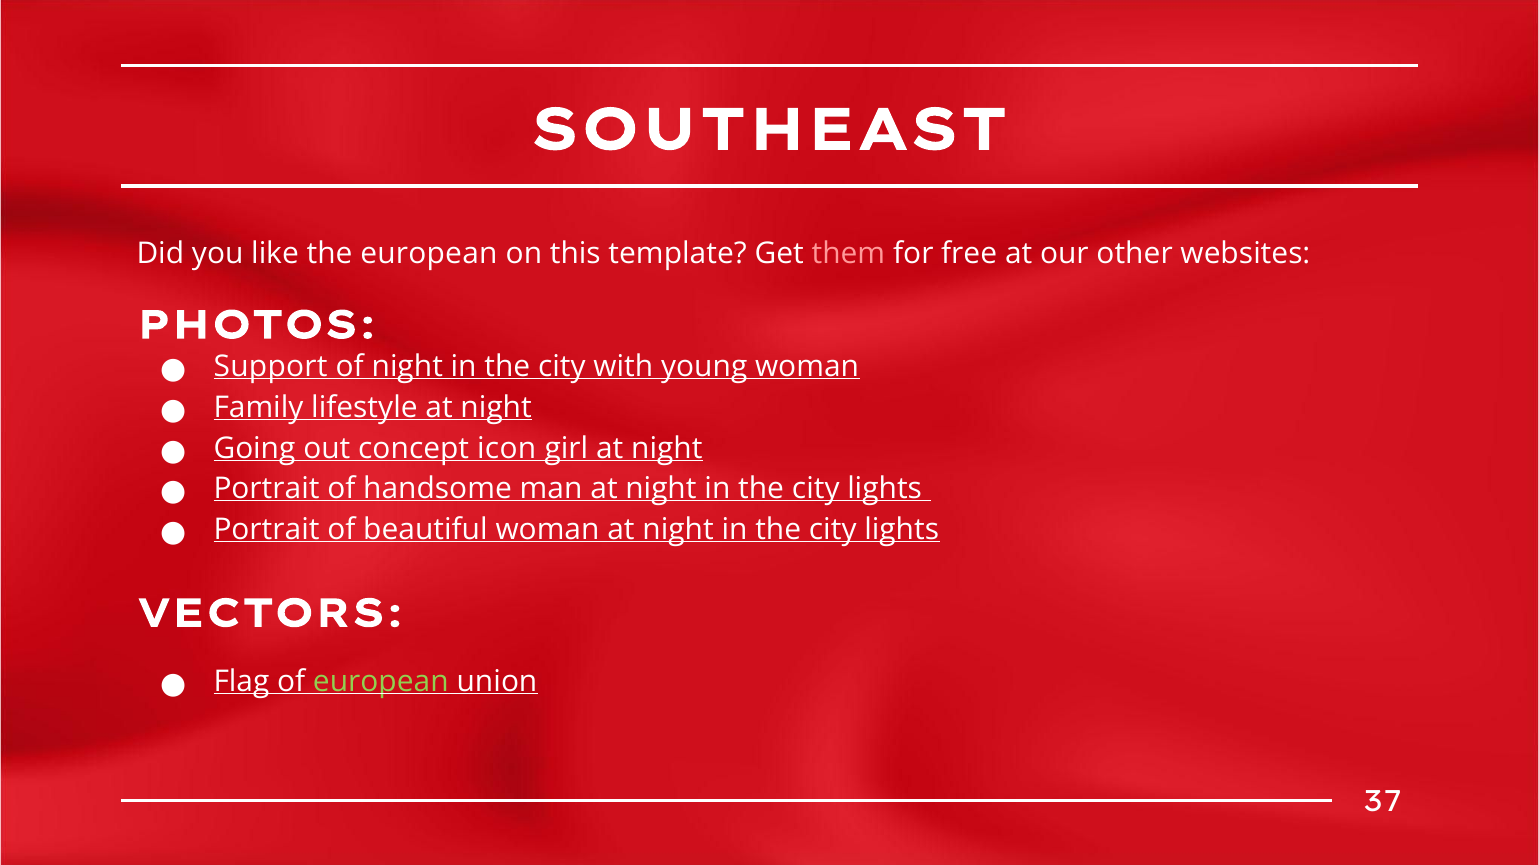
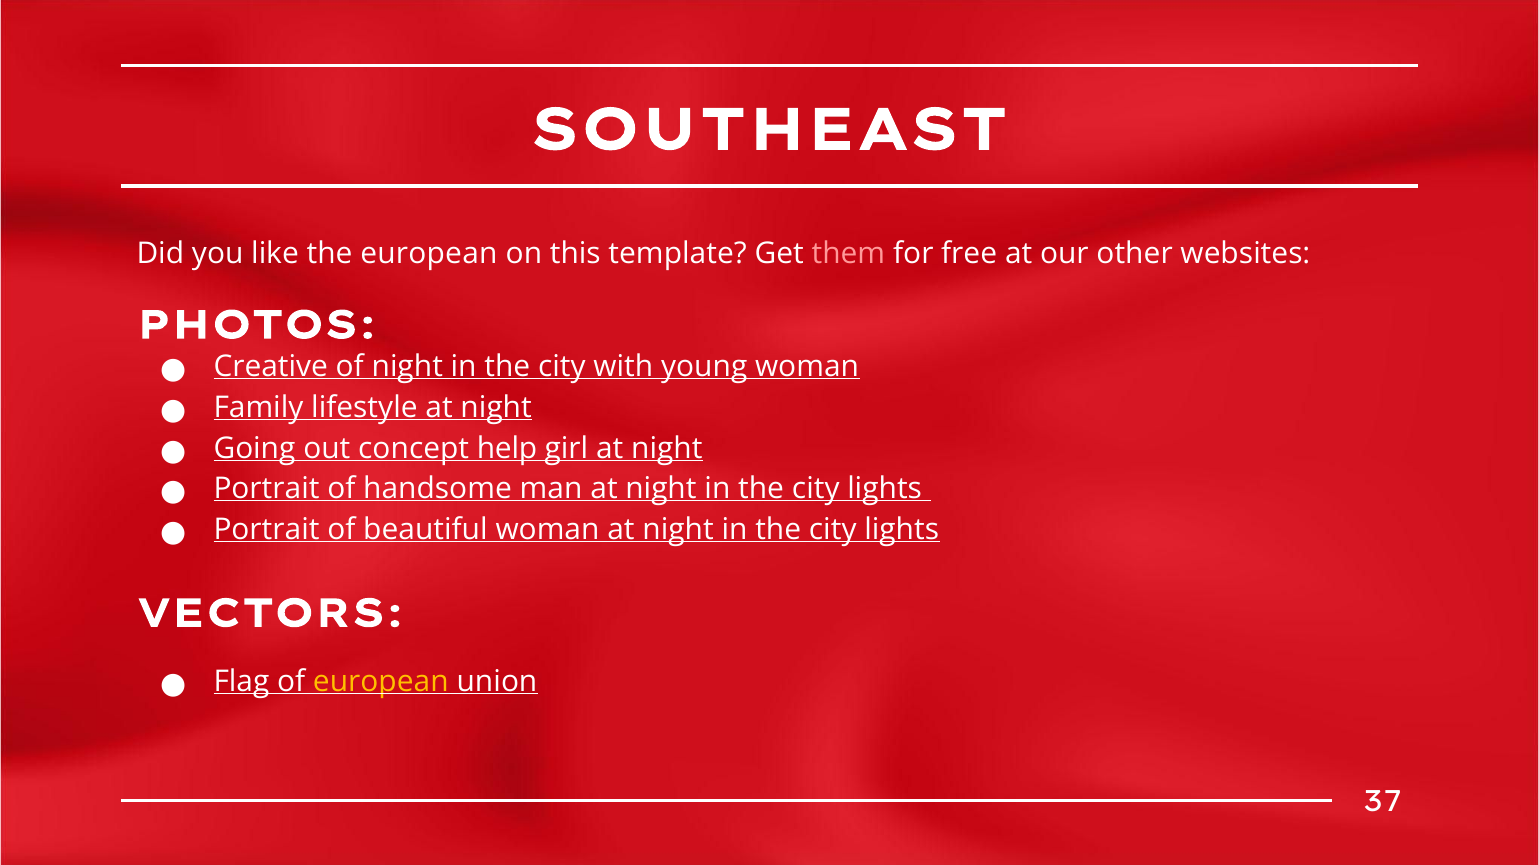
Support: Support -> Creative
icon: icon -> help
european at (381, 682) colour: light green -> yellow
